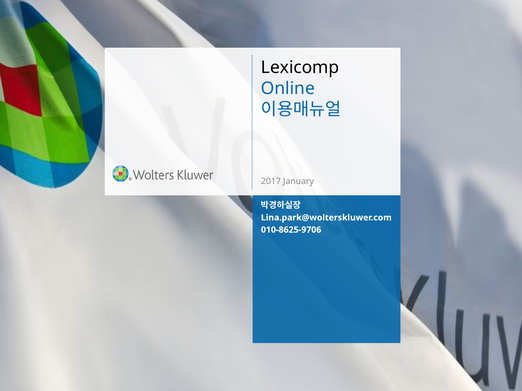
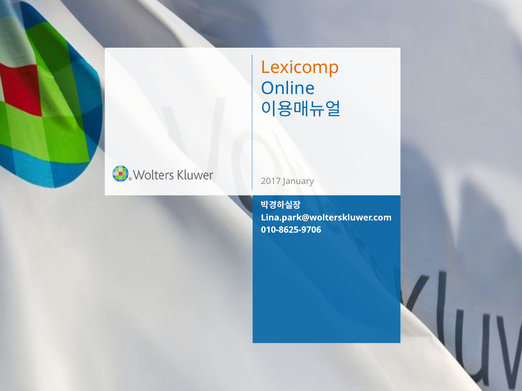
Lexicomp colour: black -> orange
